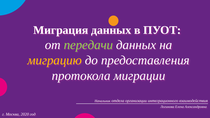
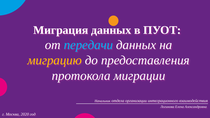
передачи colour: light green -> light blue
